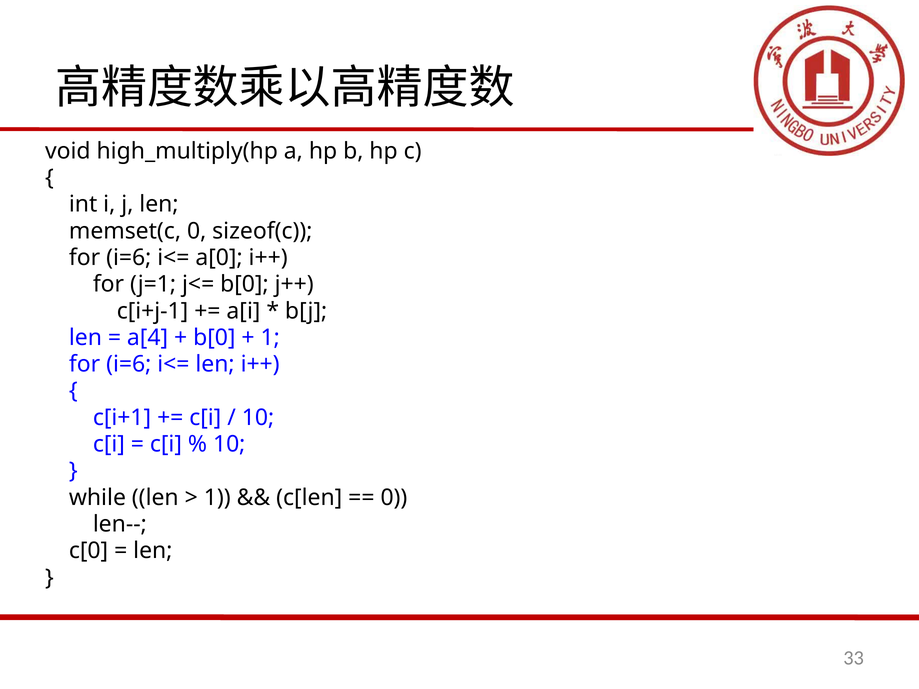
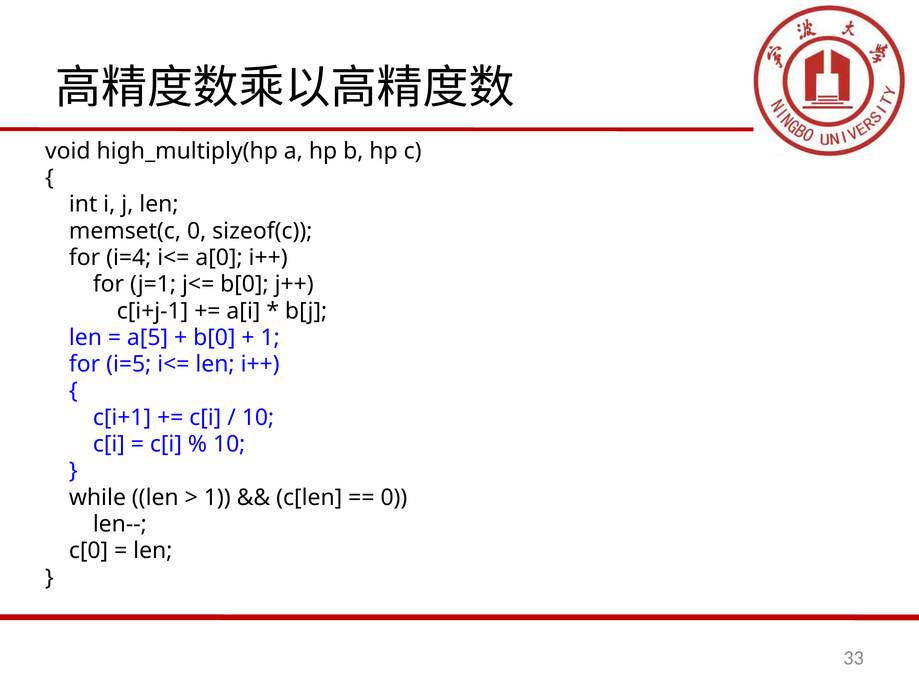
i=6 at (129, 258): i=6 -> i=4
a[4: a[4 -> a[5
i=6 at (129, 364): i=6 -> i=5
